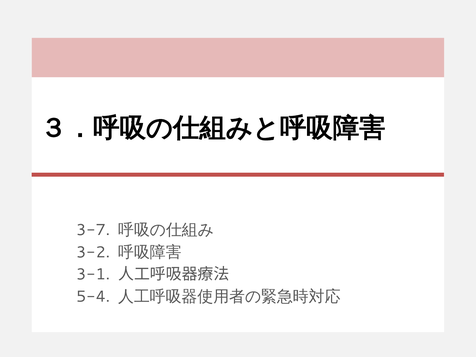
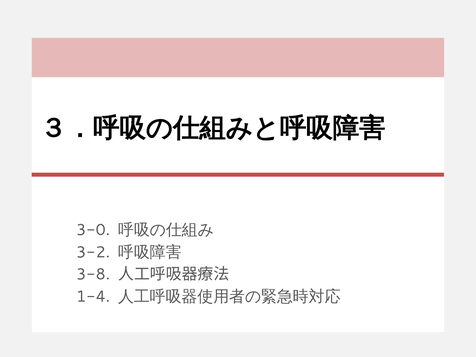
3-7: 3-7 -> 3-0
3-1: 3-1 -> 3-8
5-4: 5-4 -> 1-4
